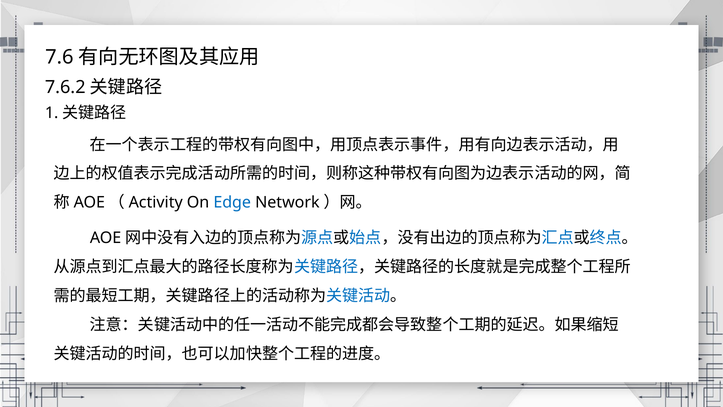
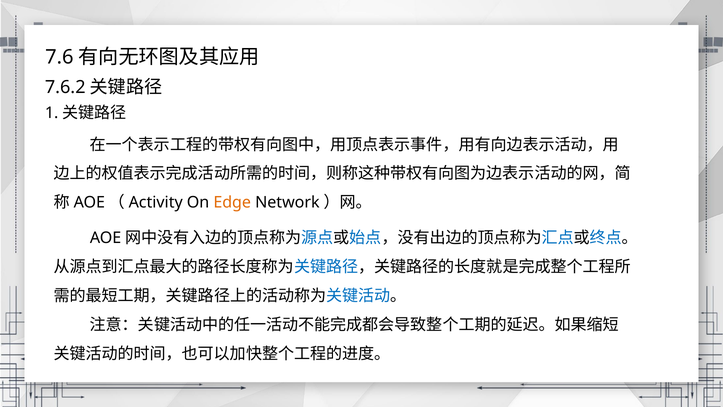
Edge colour: blue -> orange
